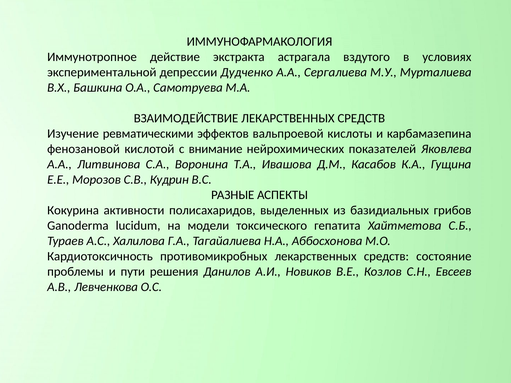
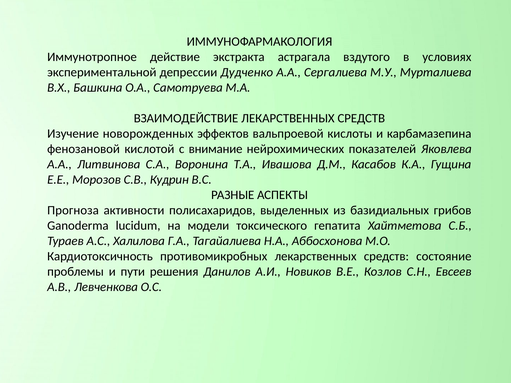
ревматическими: ревматическими -> новорожденных
Кокурина: Кокурина -> Прогноза
